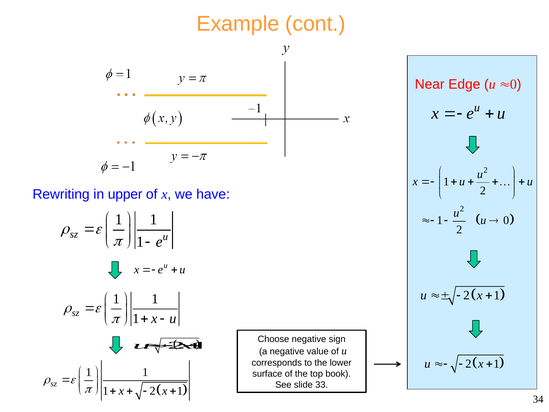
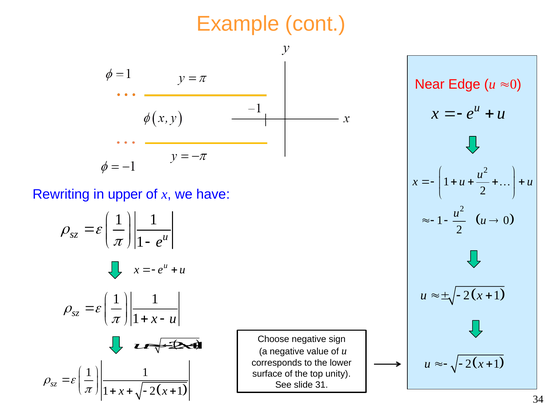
book: book -> unity
33: 33 -> 31
